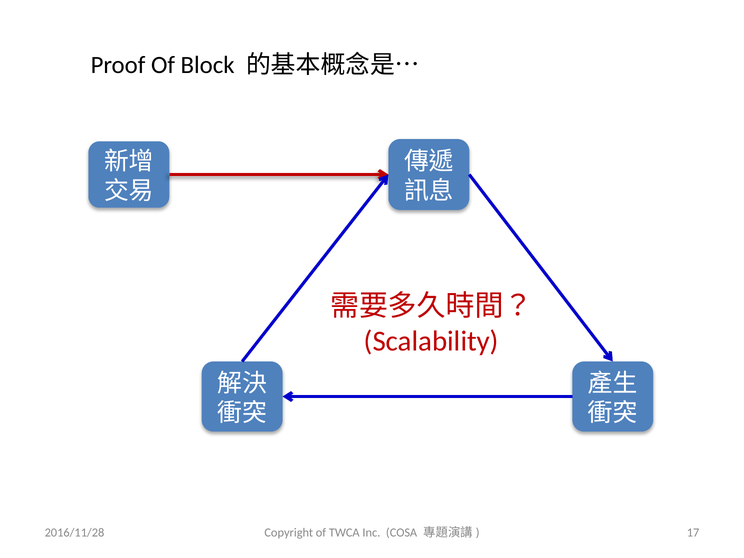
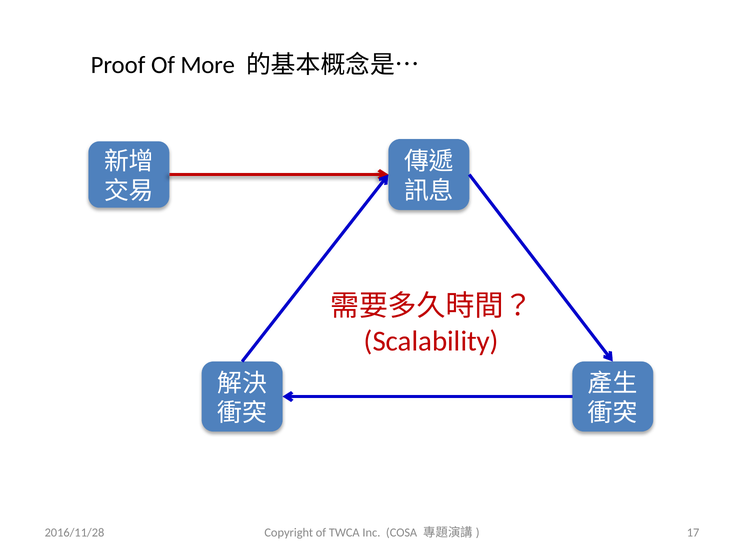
Block: Block -> More
